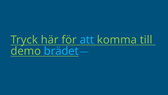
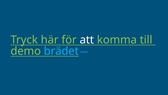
att colour: light blue -> white
